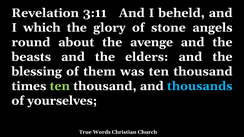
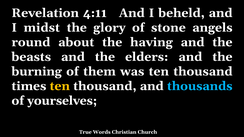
3:11: 3:11 -> 4:11
which: which -> midst
avenge: avenge -> having
blessing: blessing -> burning
ten at (60, 86) colour: light green -> yellow
